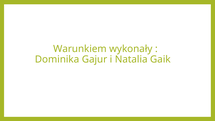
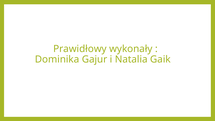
Warunkiem: Warunkiem -> Prawidłowy
